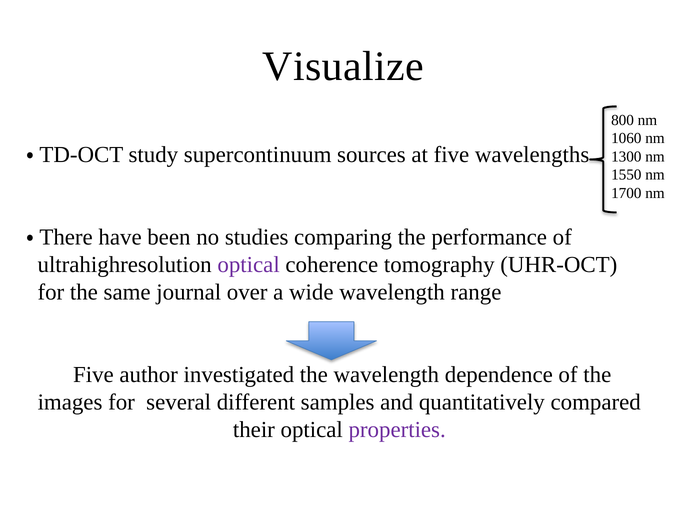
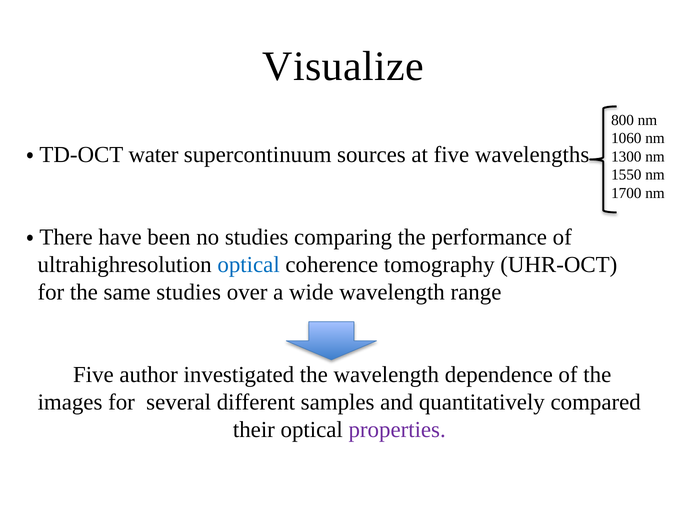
study: study -> water
optical at (249, 265) colour: purple -> blue
same journal: journal -> studies
